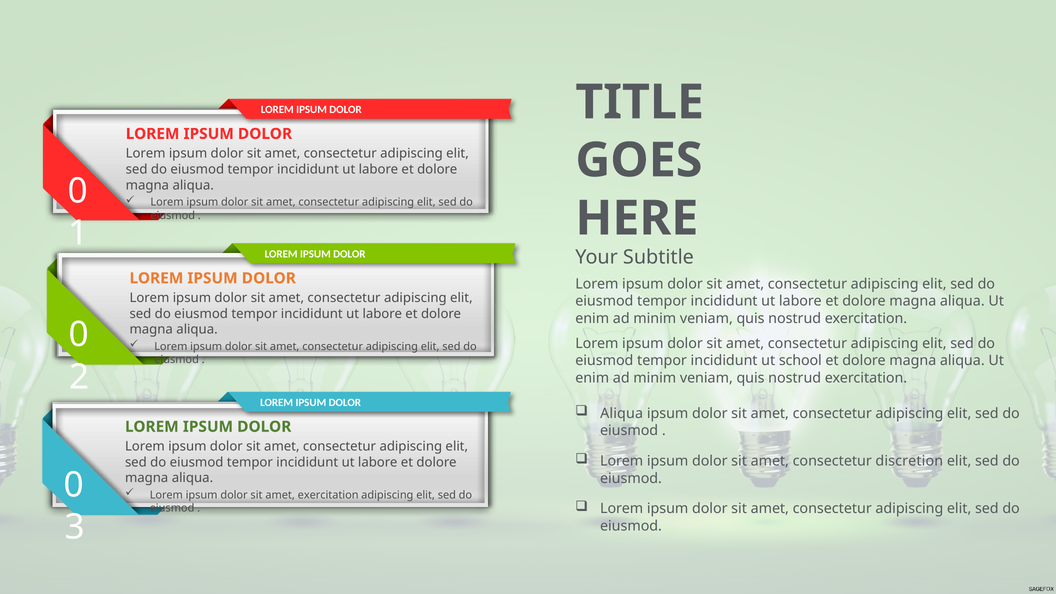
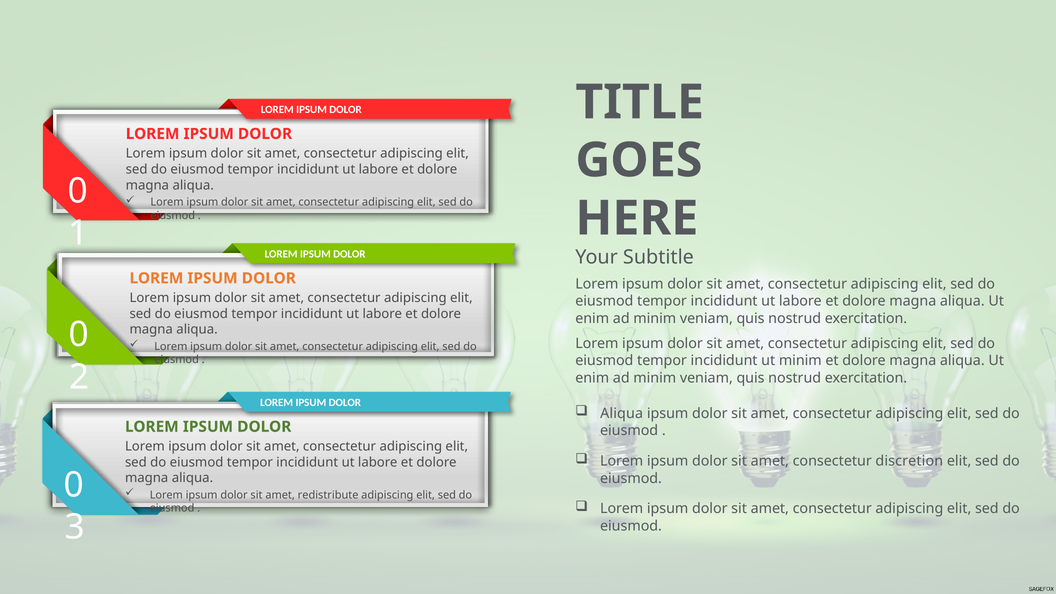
ut school: school -> minim
amet exercitation: exercitation -> redistribute
